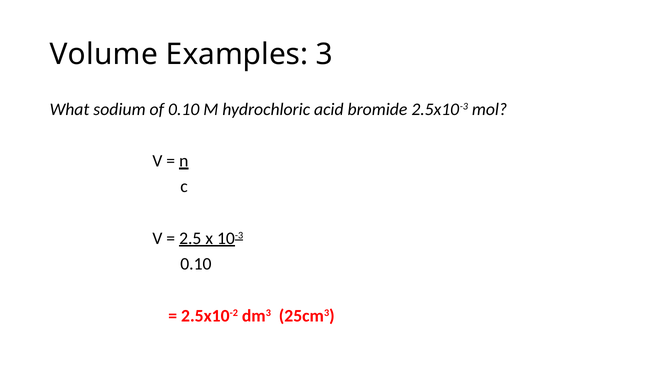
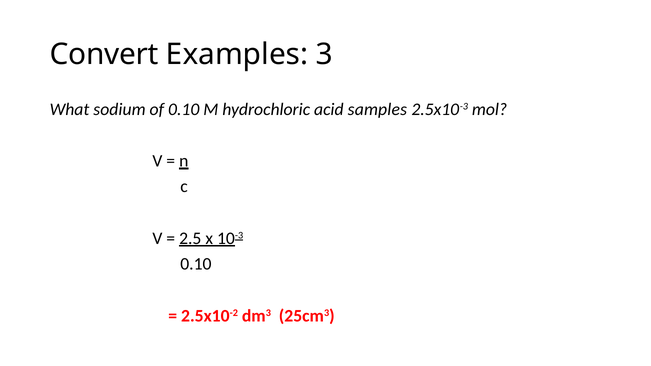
Volume: Volume -> Convert
bromide: bromide -> samples
